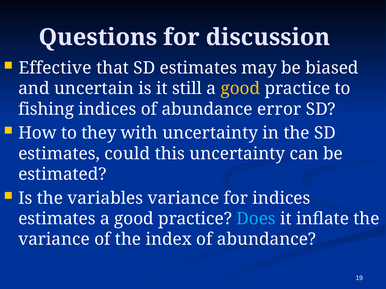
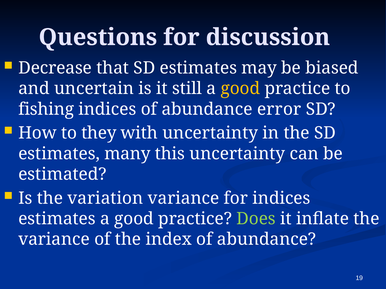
Effective: Effective -> Decrease
could: could -> many
variables: variables -> variation
Does colour: light blue -> light green
